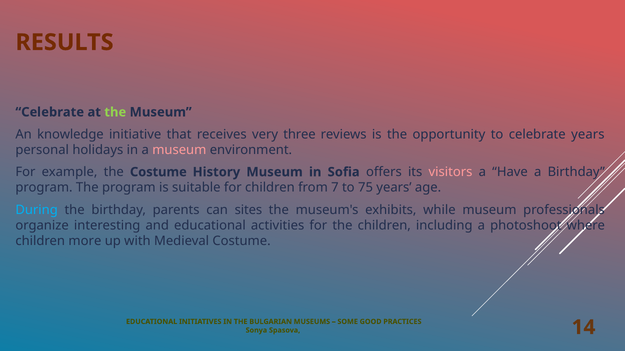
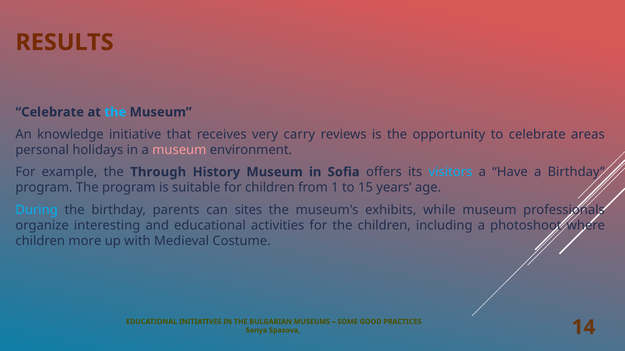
the at (115, 112) colour: light green -> light blue
three: three -> carry
celebrate years: years -> areas
the Costume: Costume -> Through
visitors colour: pink -> light blue
7: 7 -> 1
75: 75 -> 15
